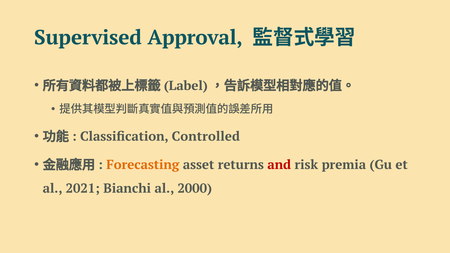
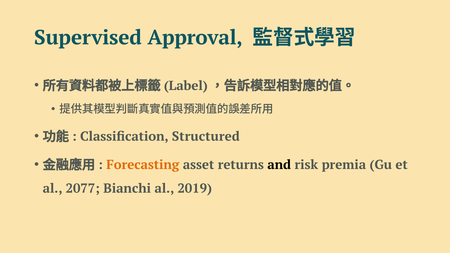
Controlled: Controlled -> Structured
and colour: red -> black
2021: 2021 -> 2077
2000: 2000 -> 2019
